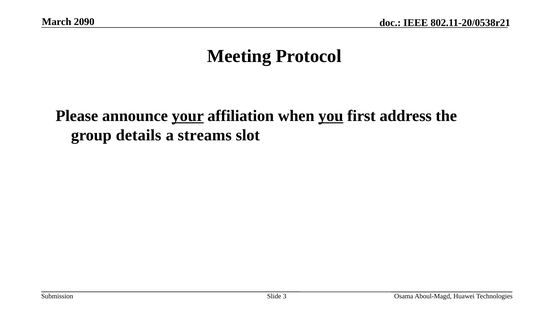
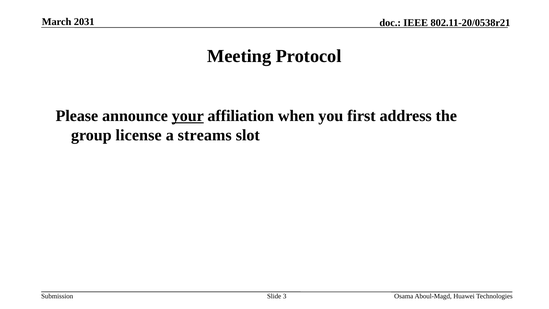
2090: 2090 -> 2031
you underline: present -> none
details: details -> license
